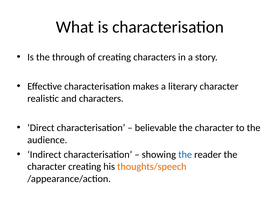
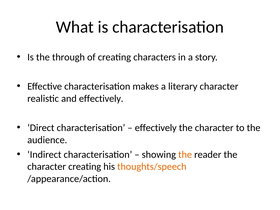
and characters: characters -> effectively
believable at (156, 128): believable -> effectively
the at (185, 155) colour: blue -> orange
